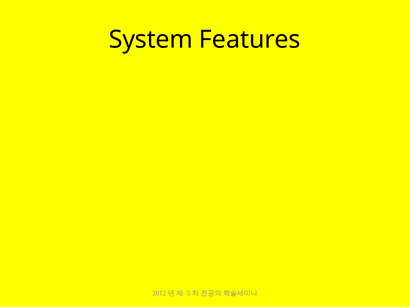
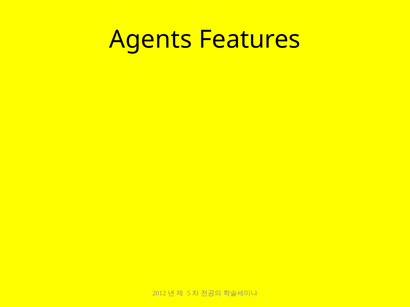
System: System -> Agents
